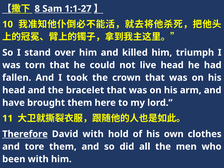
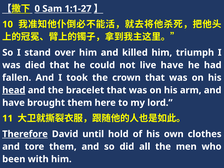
8: 8 -> 0
torn: torn -> died
live head: head -> have
head at (14, 90) underline: none -> present
David with: with -> until
